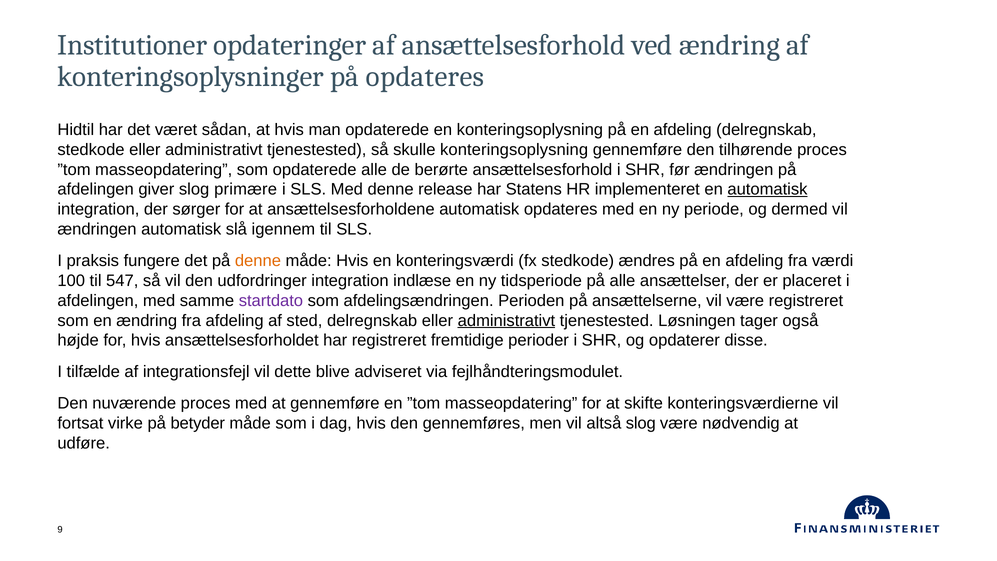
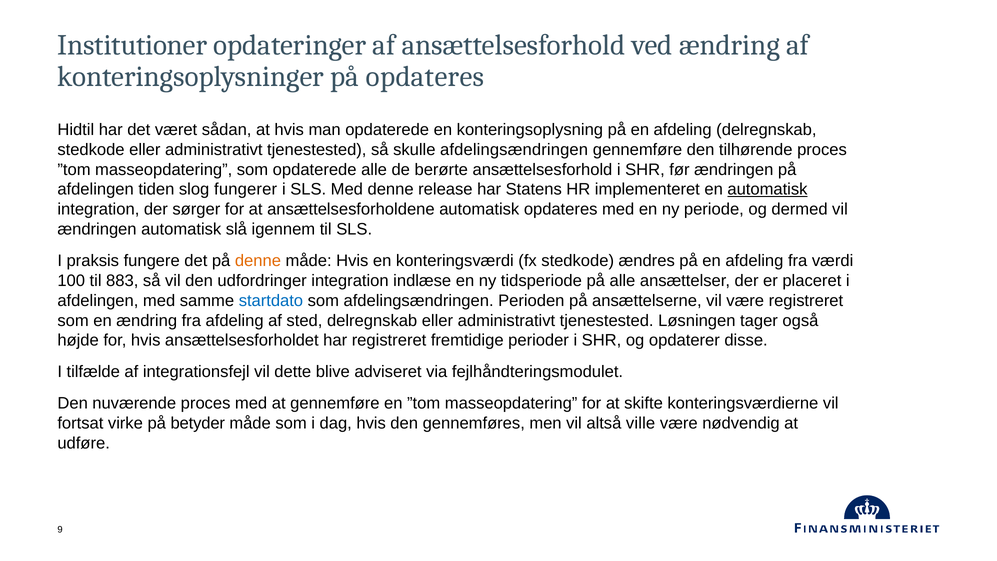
skulle konteringsoplysning: konteringsoplysning -> afdelingsændringen
giver: giver -> tiden
primære: primære -> fungerer
547: 547 -> 883
startdato colour: purple -> blue
administrativt at (506, 320) underline: present -> none
altså slog: slog -> ville
